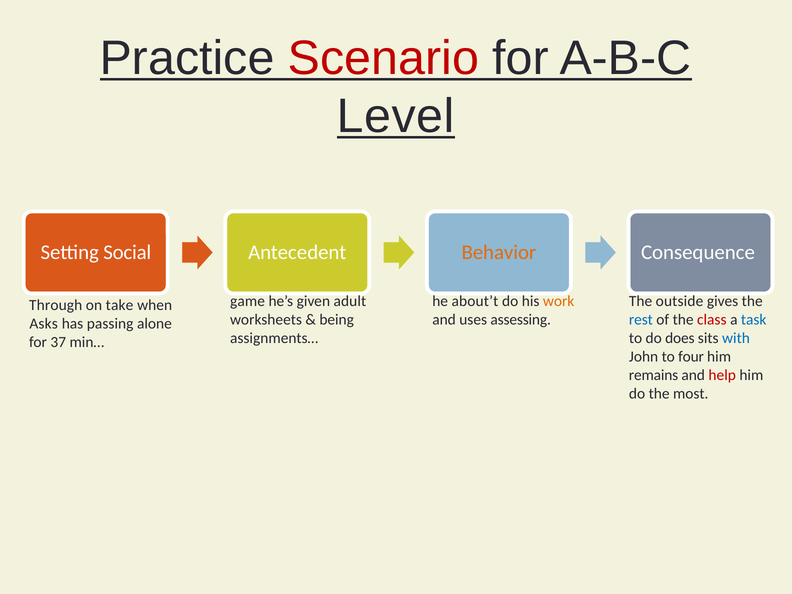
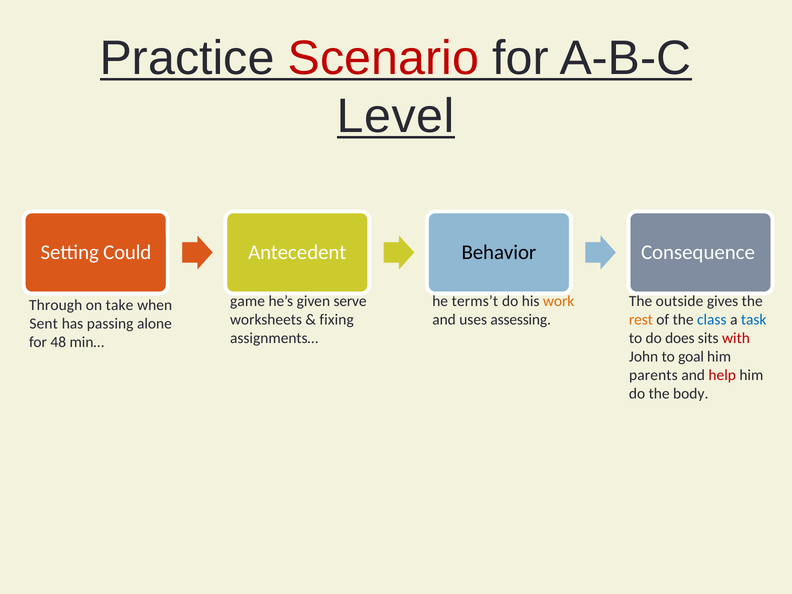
Social: Social -> Could
Behavior colour: orange -> black
adult: adult -> serve
about’t: about’t -> terms’t
being: being -> fixing
rest colour: blue -> orange
class colour: red -> blue
Asks: Asks -> Sent
with colour: blue -> red
37: 37 -> 48
four: four -> goal
remains: remains -> parents
most: most -> body
